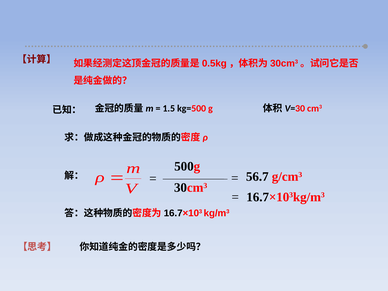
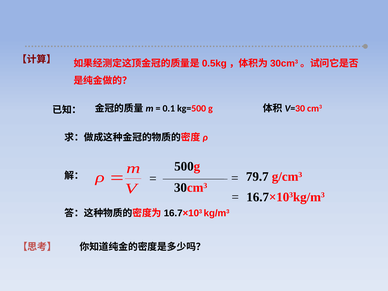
1.5: 1.5 -> 0.1
56.7: 56.7 -> 79.7
